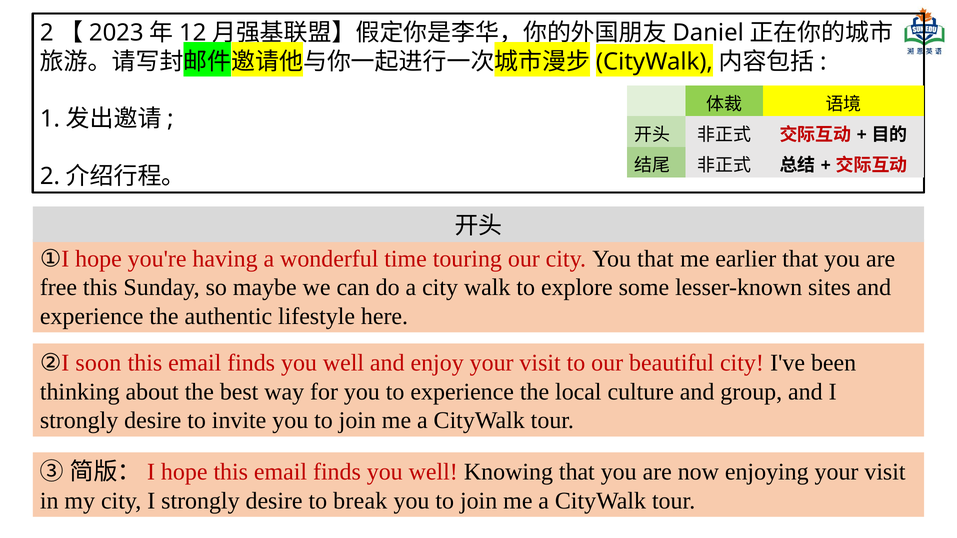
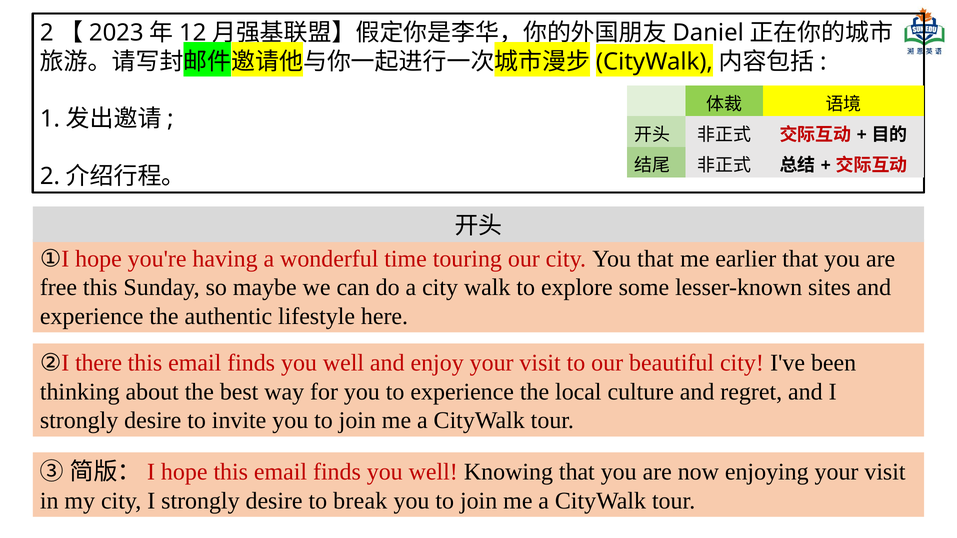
soon: soon -> there
group: group -> regret
